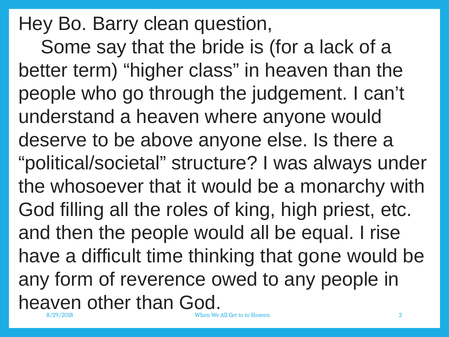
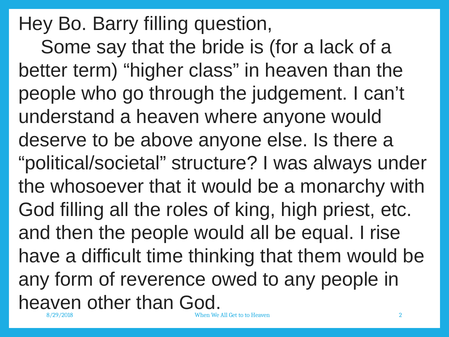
Barry clean: clean -> filling
gone: gone -> them
